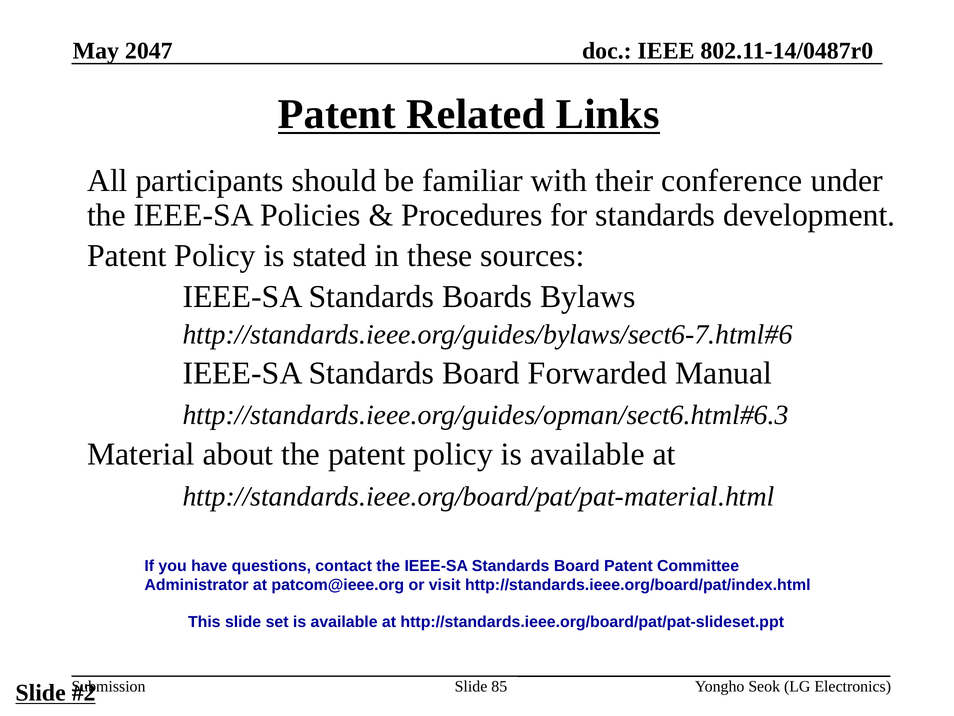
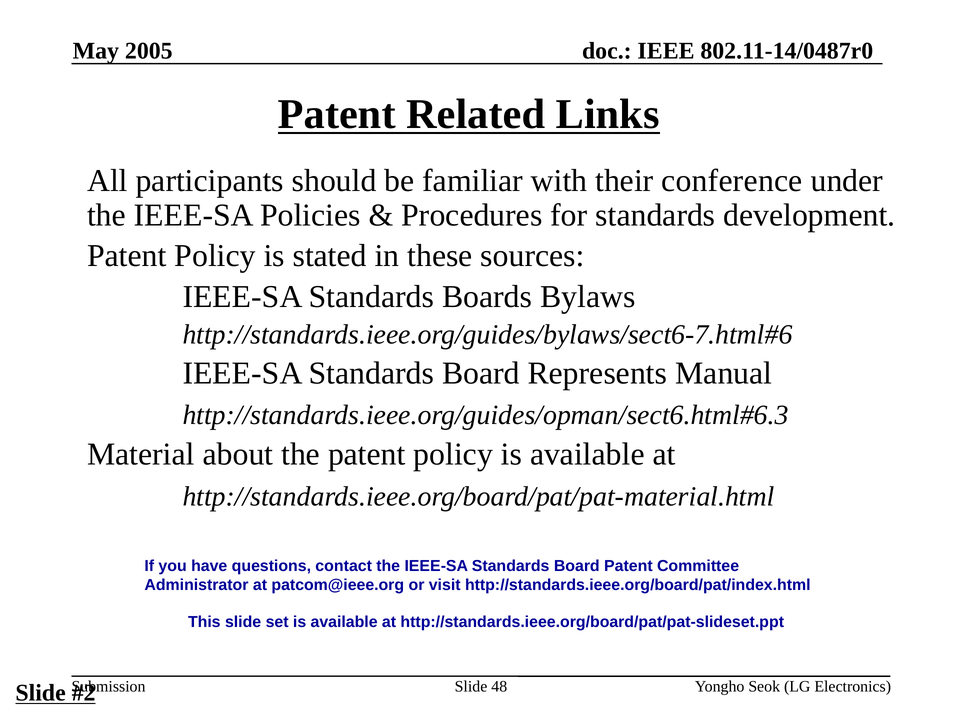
2047: 2047 -> 2005
Forwarded: Forwarded -> Represents
85: 85 -> 48
